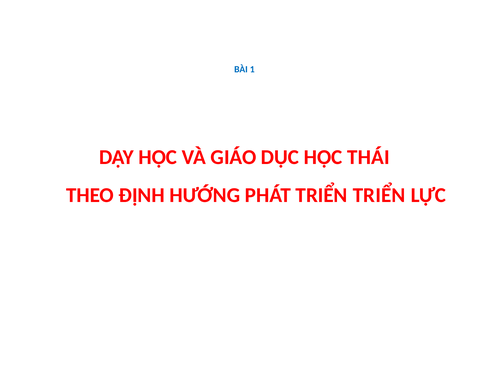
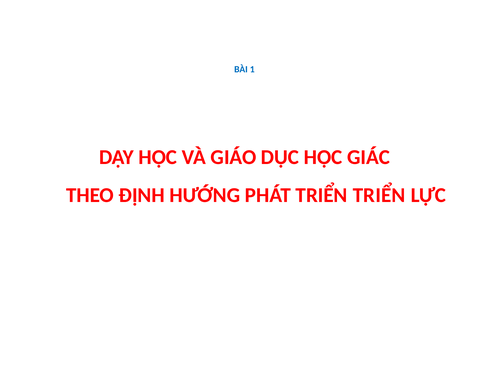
THÁI: THÁI -> GIÁC
